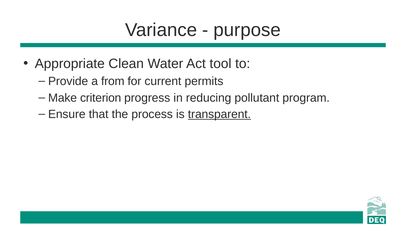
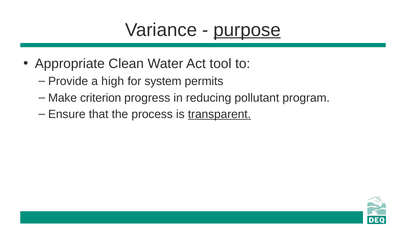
purpose underline: none -> present
from: from -> high
current: current -> system
